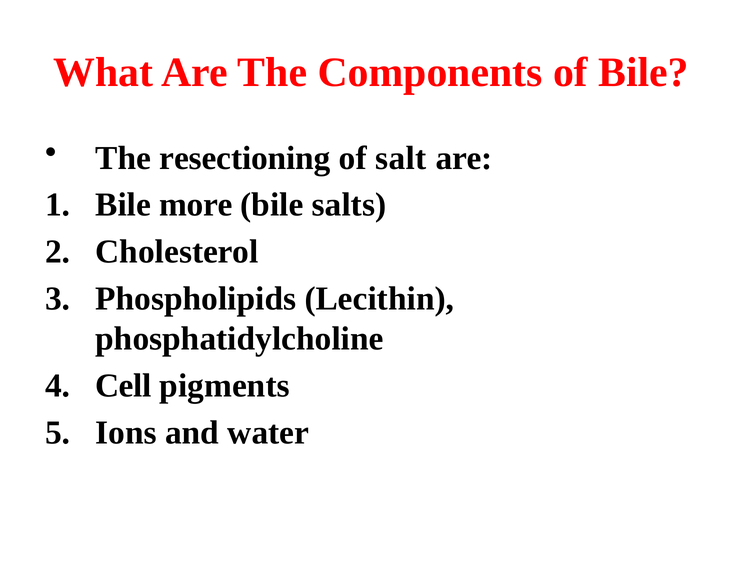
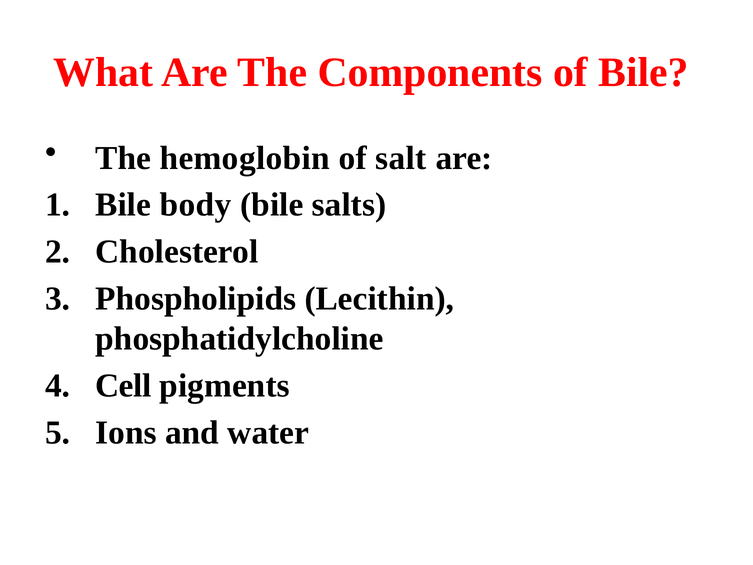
resectioning: resectioning -> hemoglobin
more: more -> body
